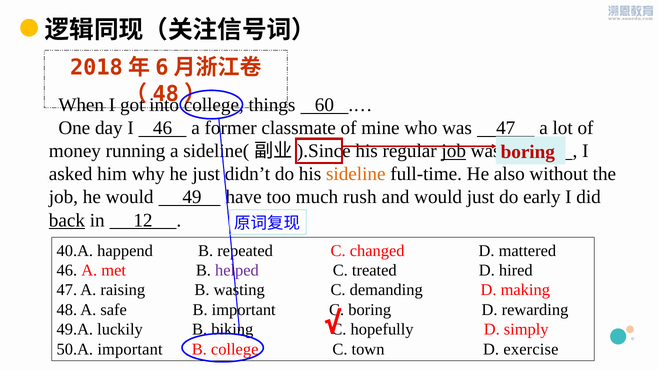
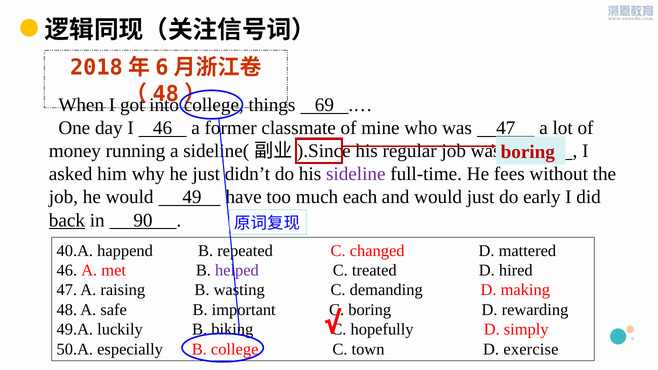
60: 60 -> 69
job at (454, 151) underline: present -> none
sideline colour: orange -> purple
also: also -> fees
rush: rush -> each
12: 12 -> 90
50.A important: important -> especially
